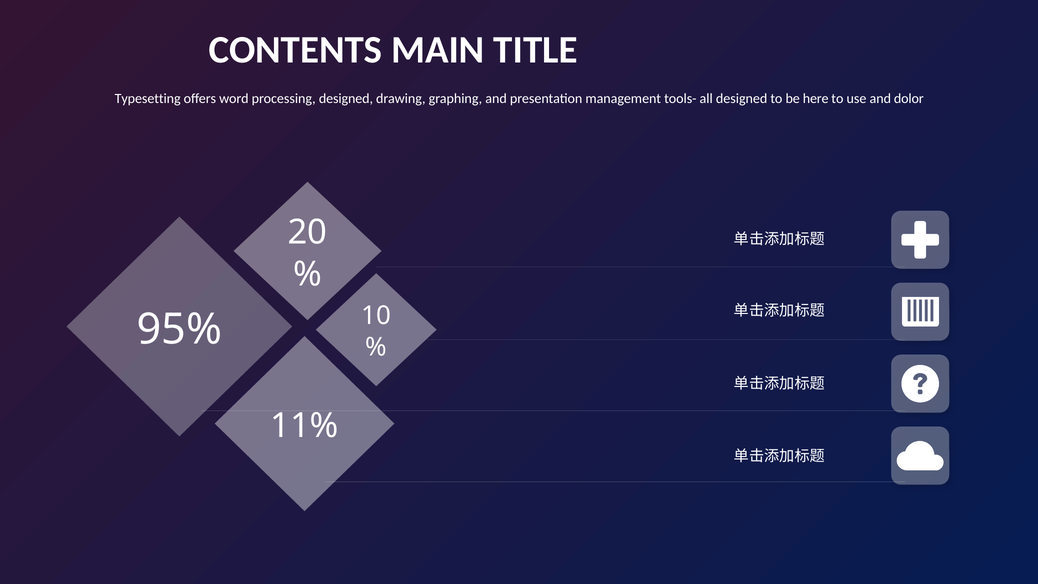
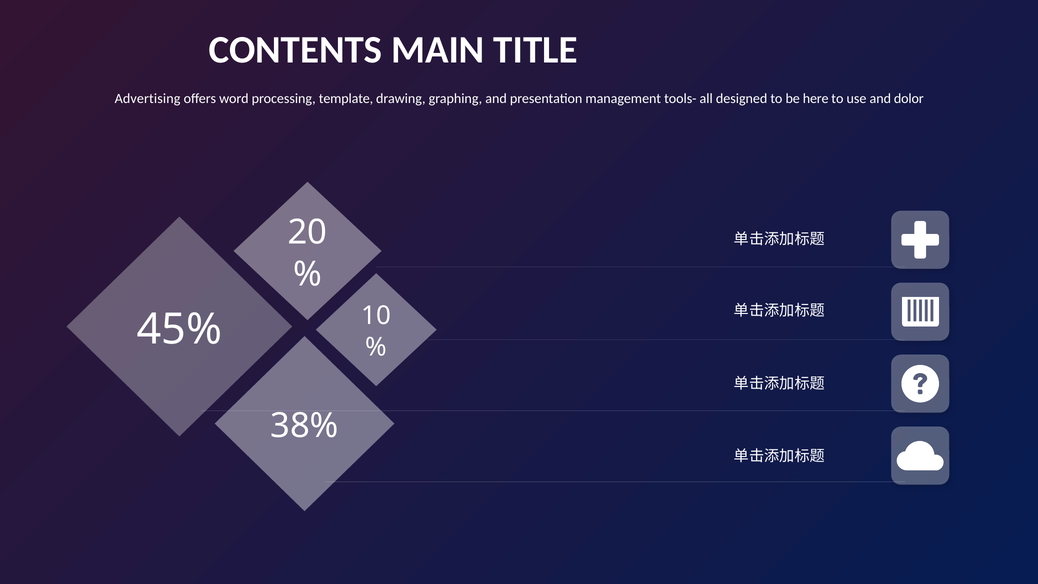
Typesetting: Typesetting -> Advertising
processing designed: designed -> template
95%: 95% -> 45%
11%: 11% -> 38%
